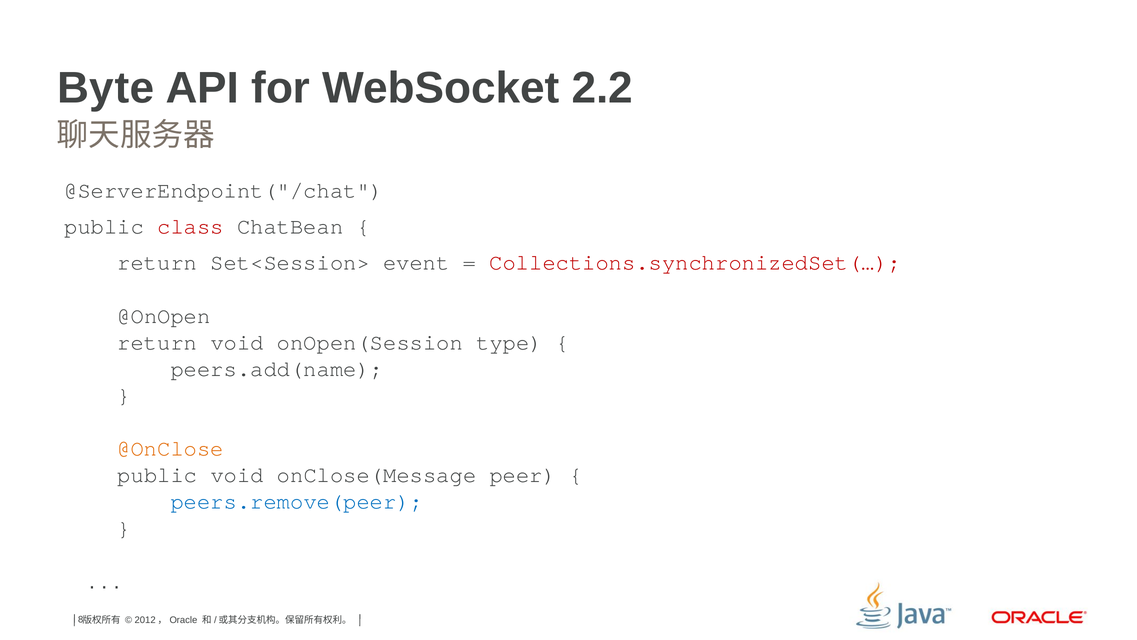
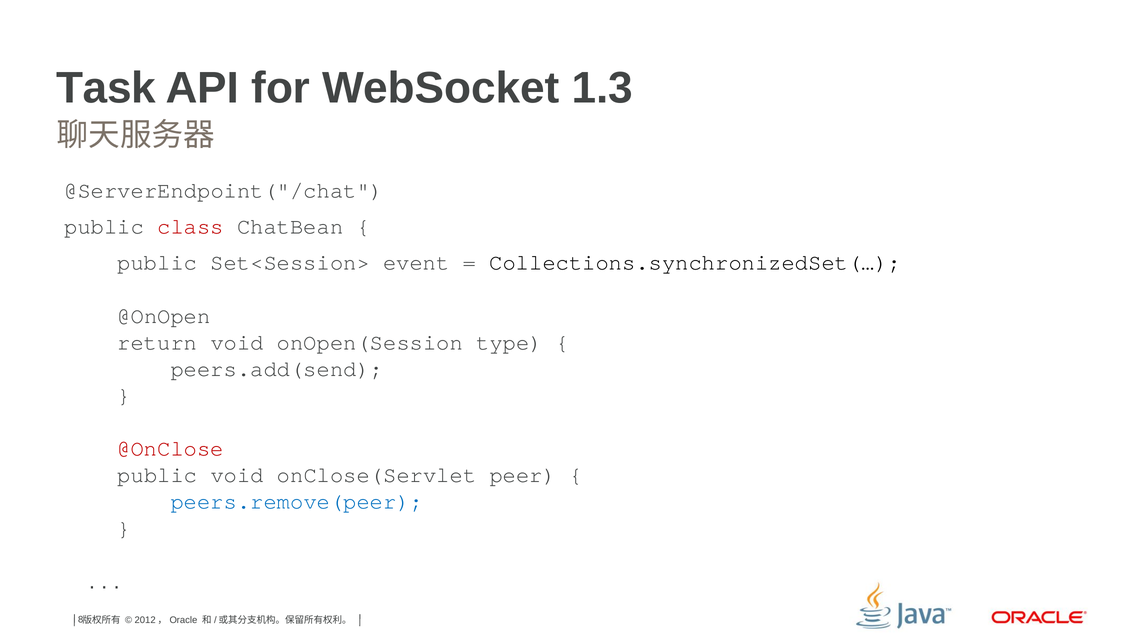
Byte: Byte -> Task
2.2: 2.2 -> 1.3
return at (157, 262): return -> public
Collections.synchronizedSet(… colour: red -> black
peers.add(name: peers.add(name -> peers.add(send
@OnClose colour: orange -> red
onClose(Message: onClose(Message -> onClose(Servlet
